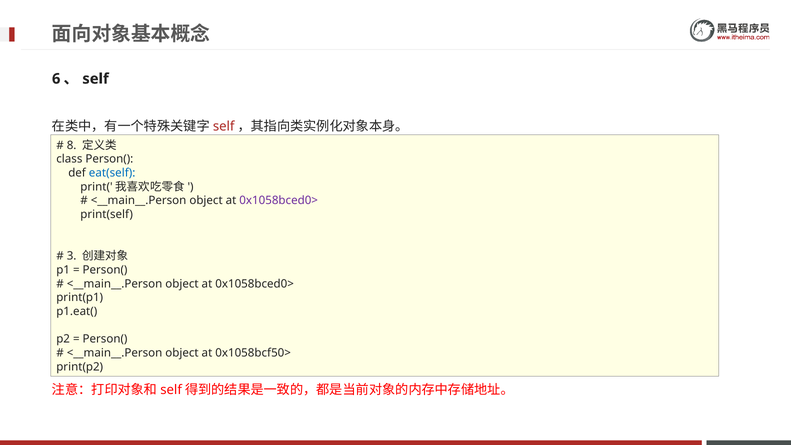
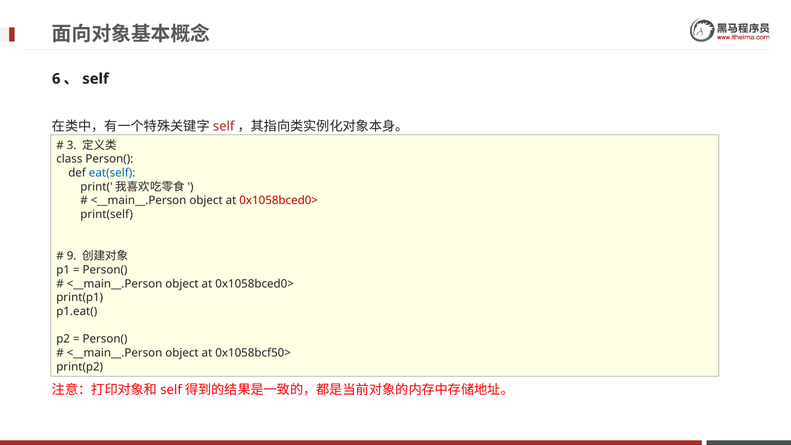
8: 8 -> 3
0x1058bced0> at (279, 201) colour: purple -> red
3: 3 -> 9
